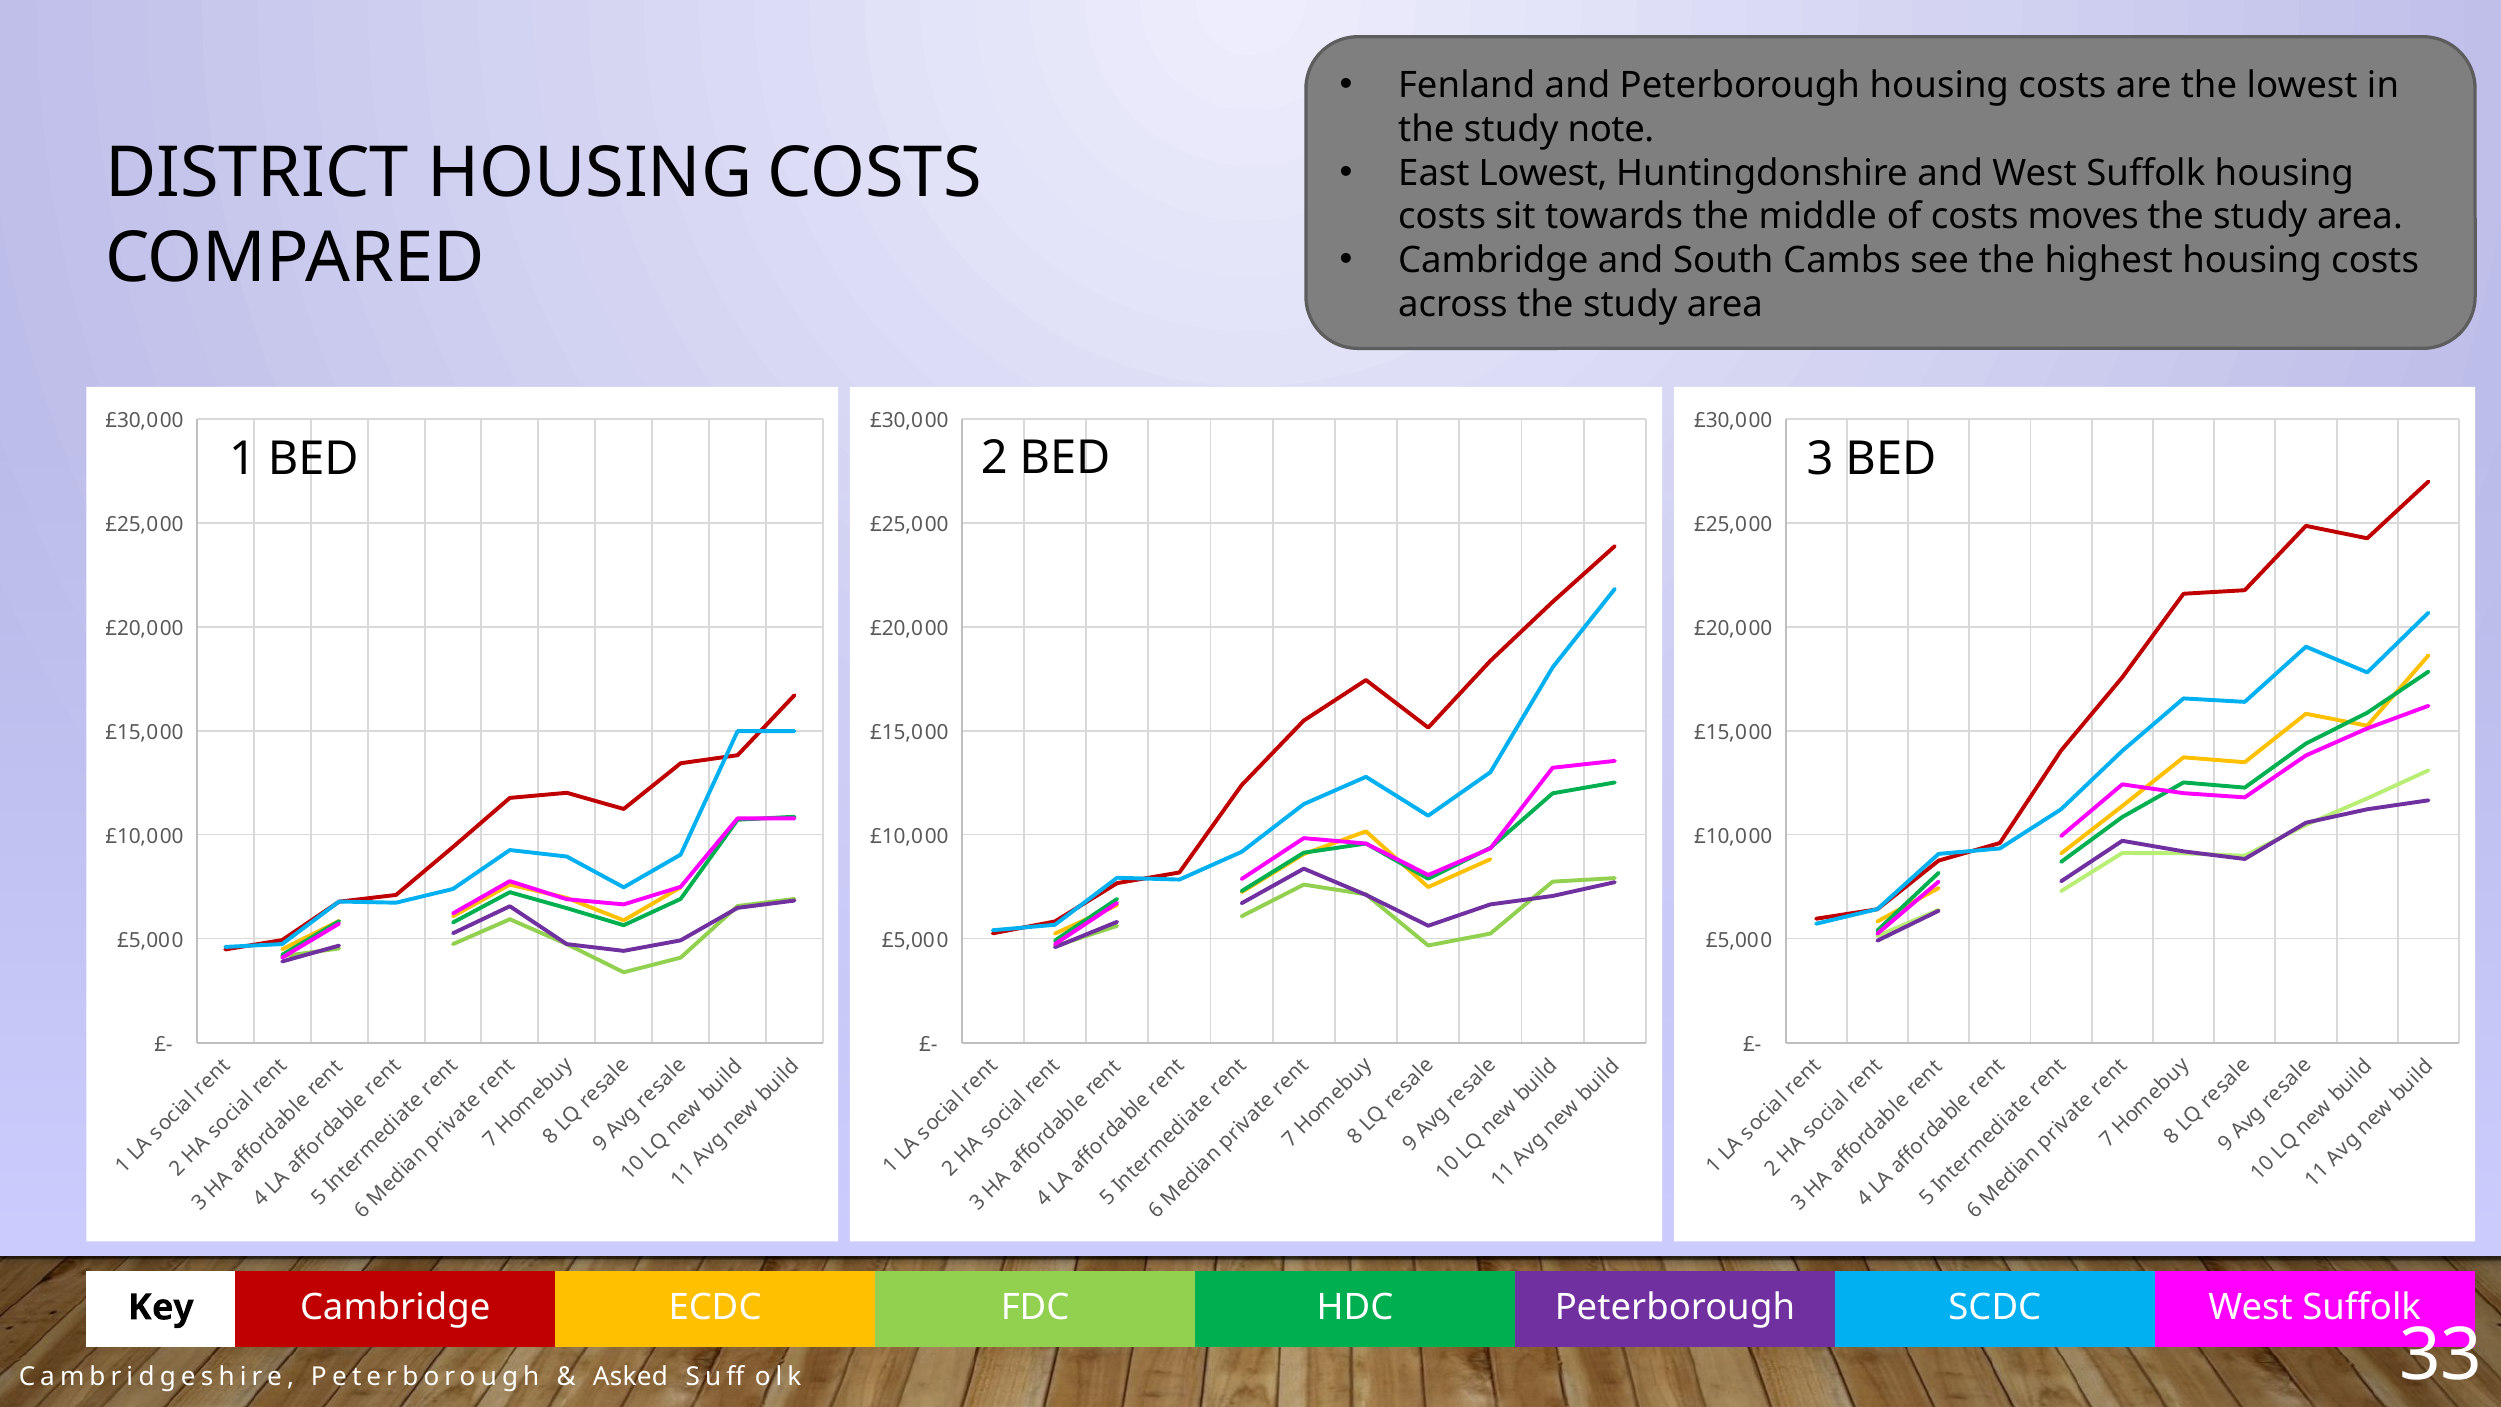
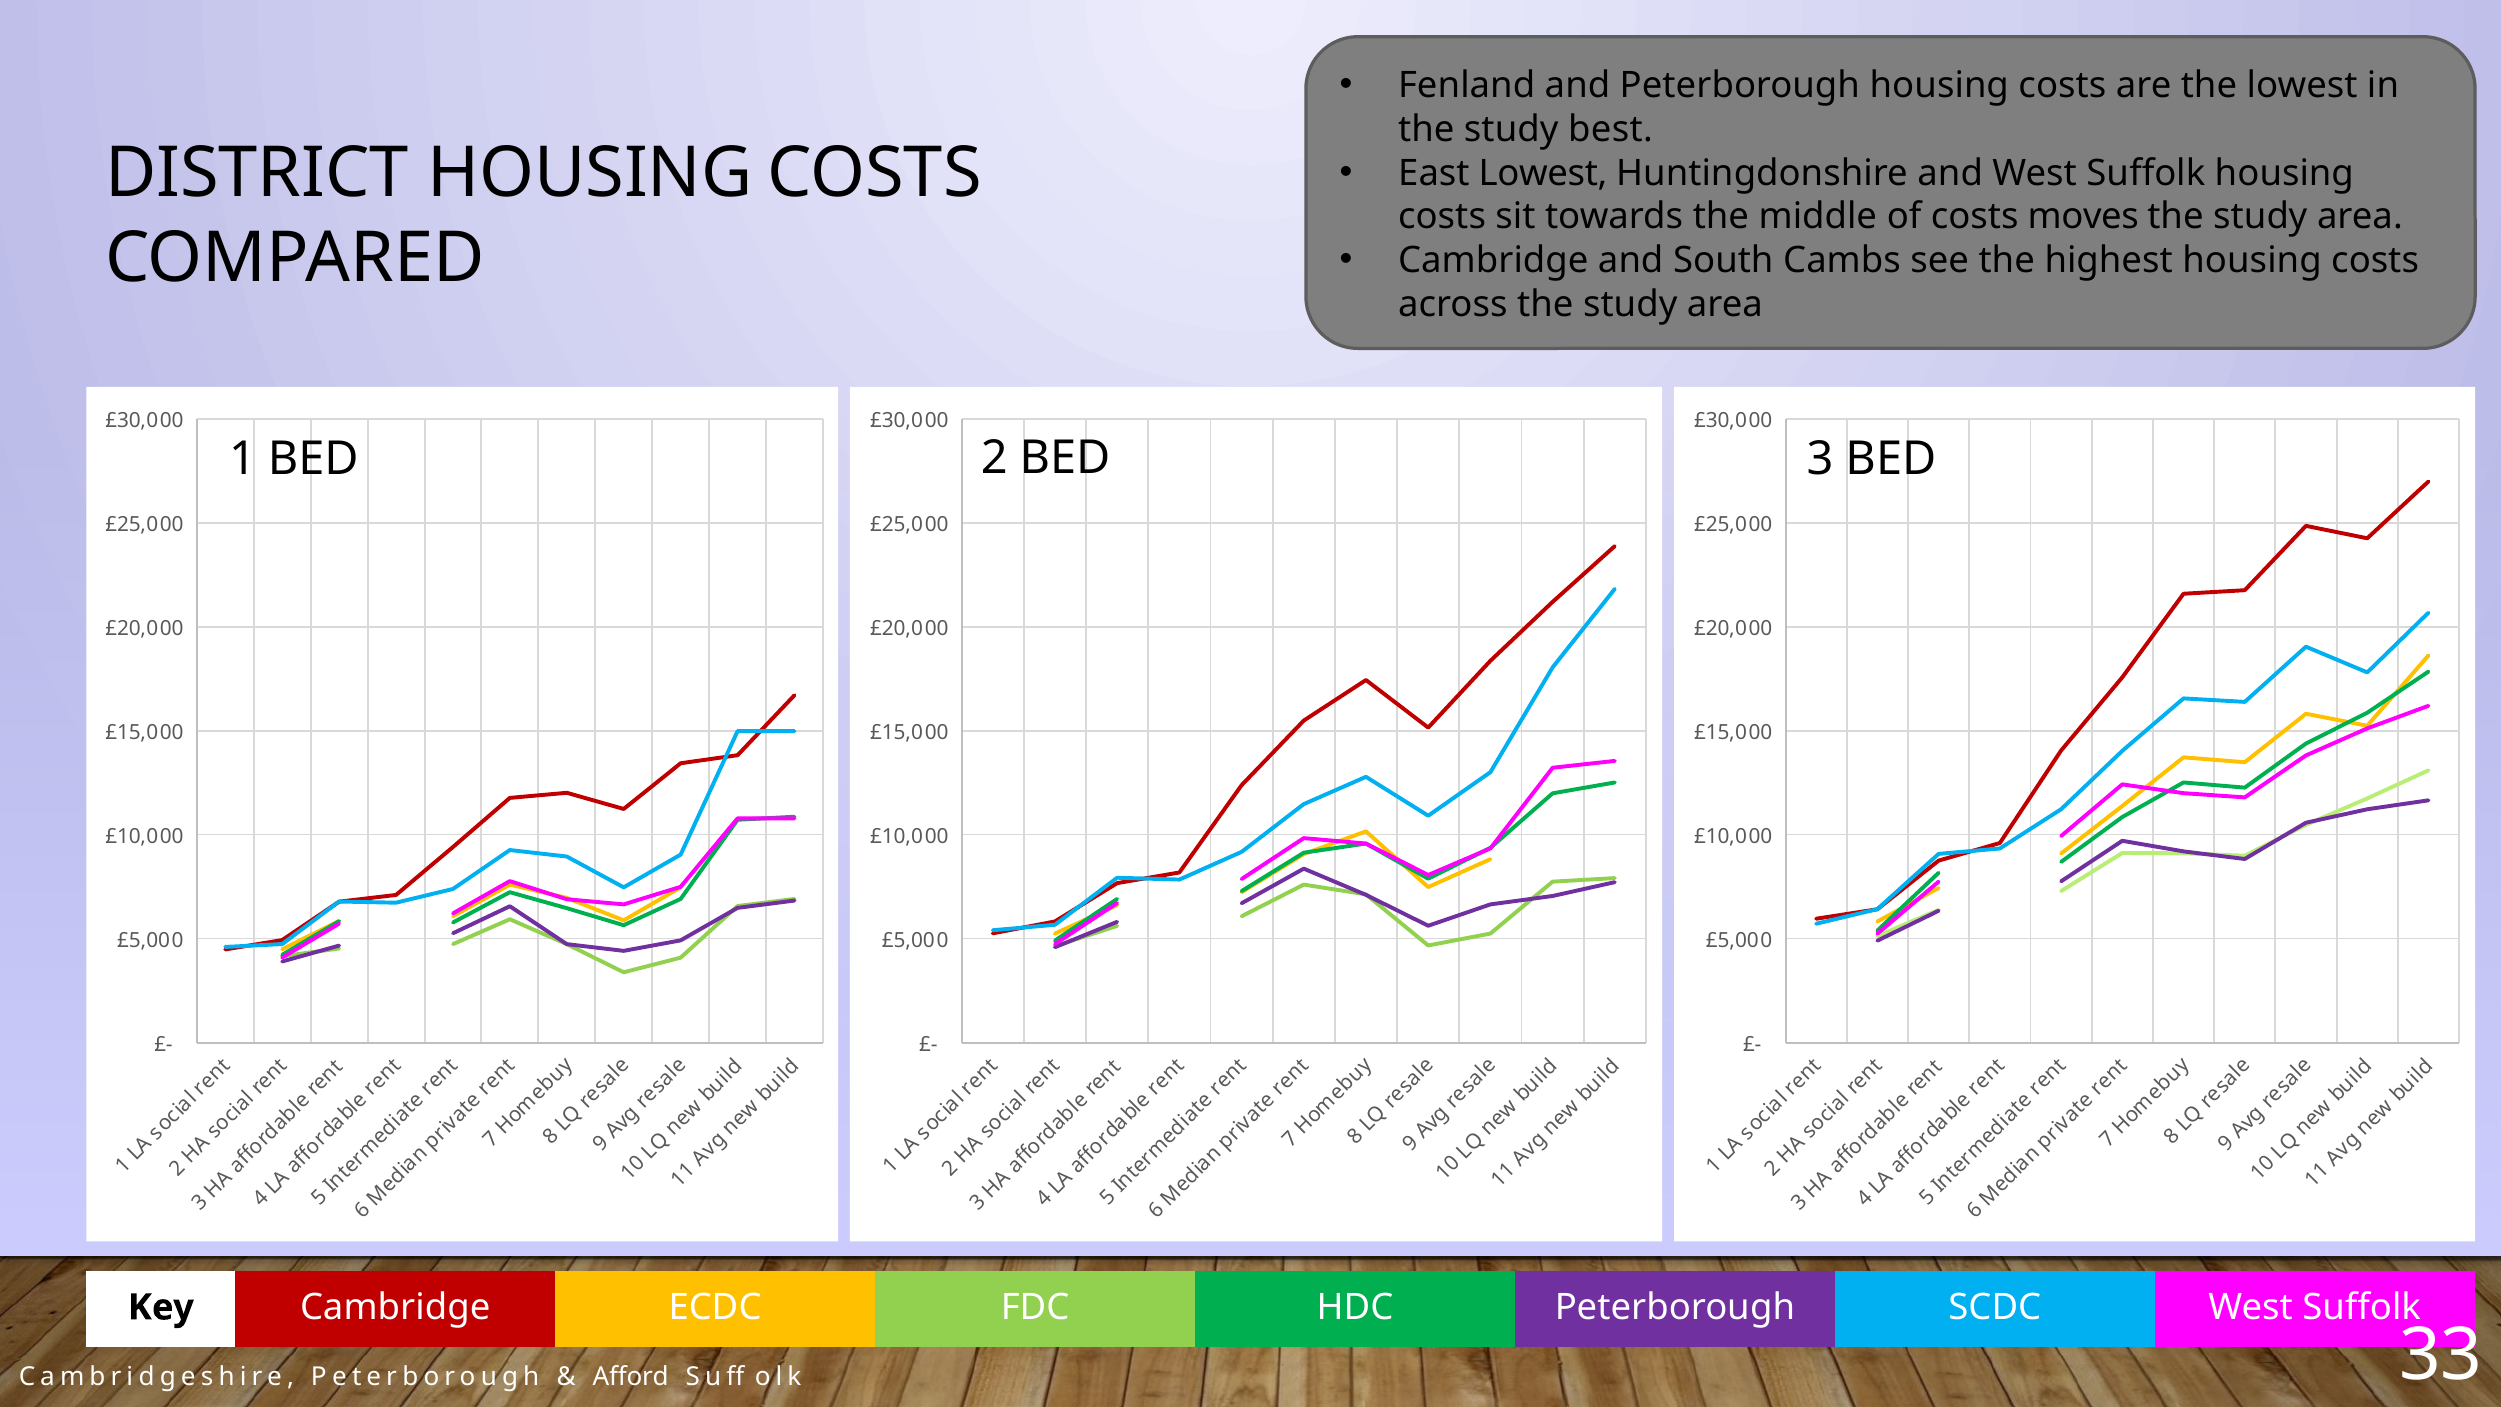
note: note -> best
Asked: Asked -> Afford
